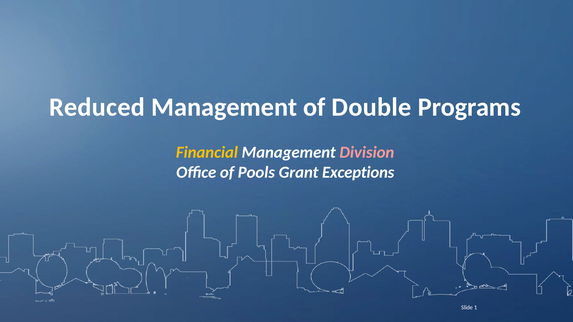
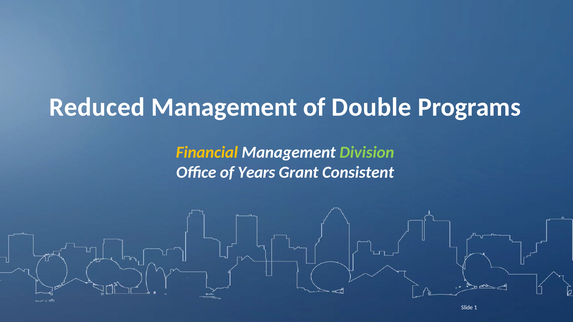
Division colour: pink -> light green
Pools: Pools -> Years
Exceptions: Exceptions -> Consistent
